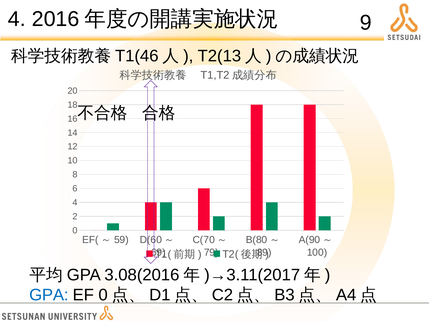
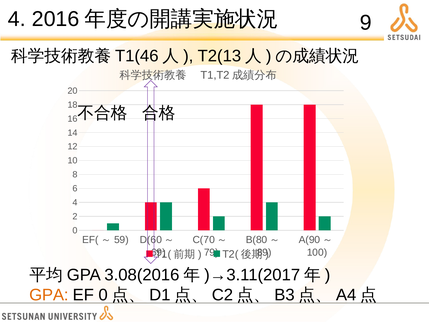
GPA at (49, 295) colour: blue -> orange
